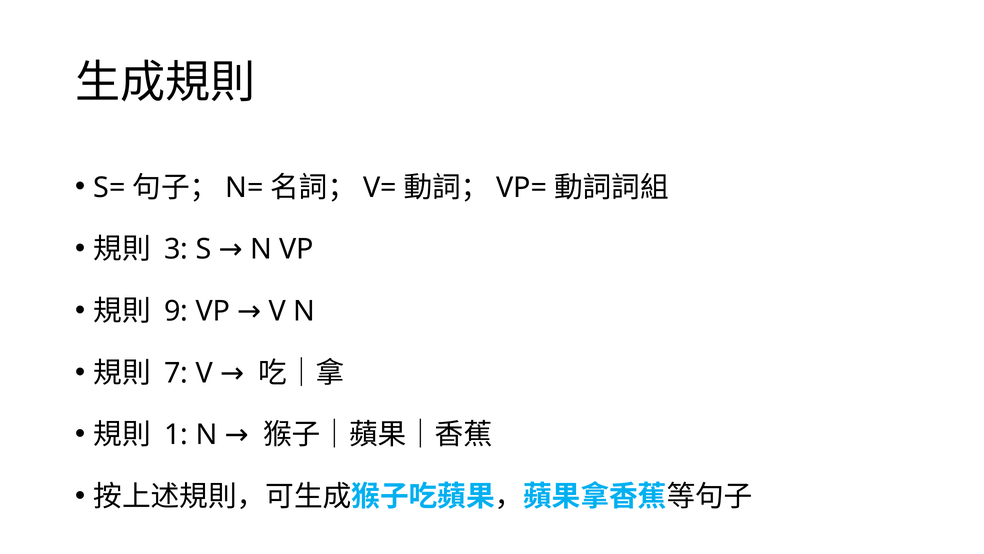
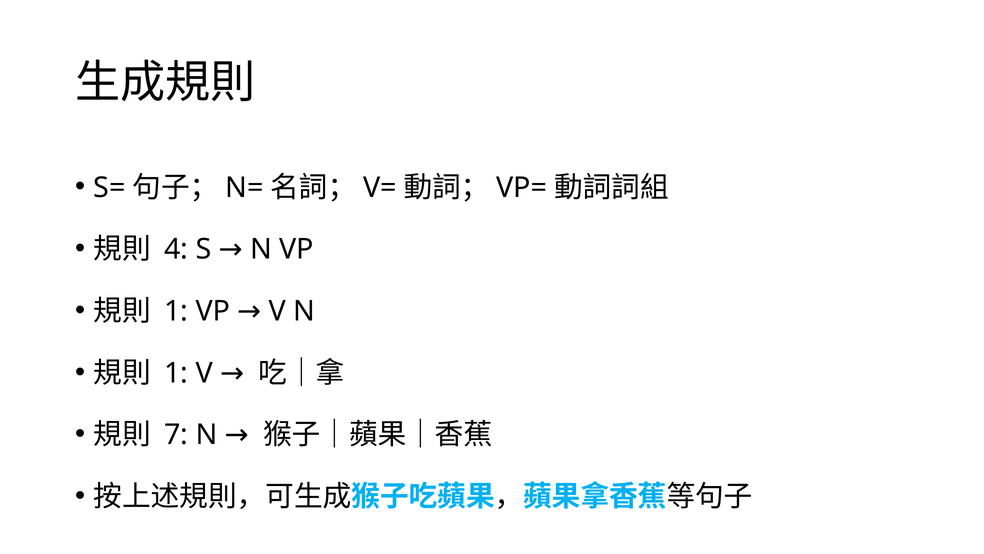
3: 3 -> 4
9 at (176, 311): 9 -> 1
7 at (176, 373): 7 -> 1
1: 1 -> 7
